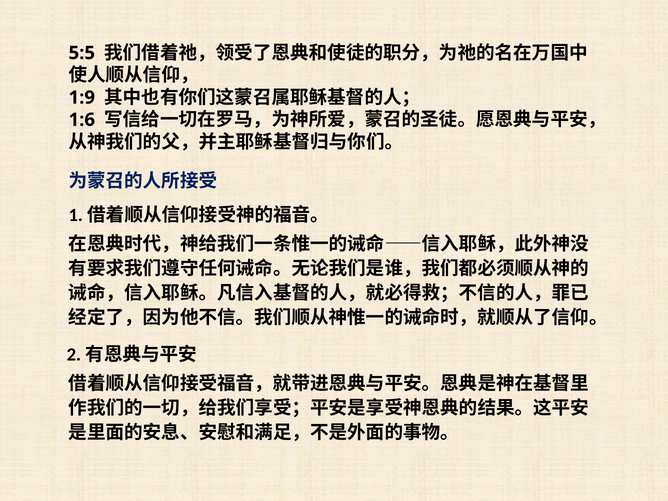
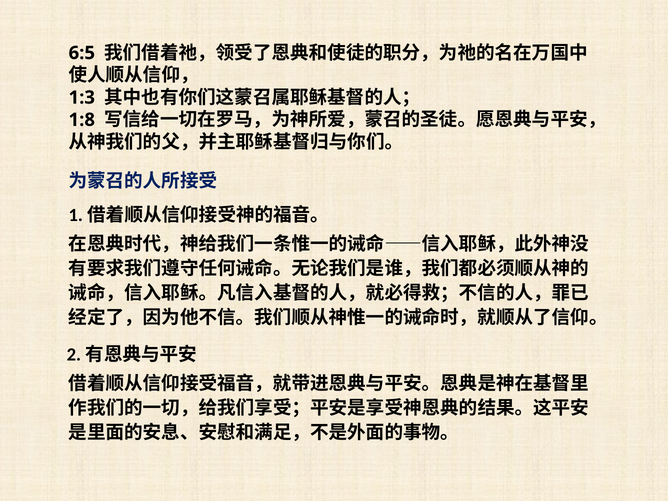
5:5: 5:5 -> 6:5
1:9: 1:9 -> 1:3
1:6: 1:6 -> 1:8
